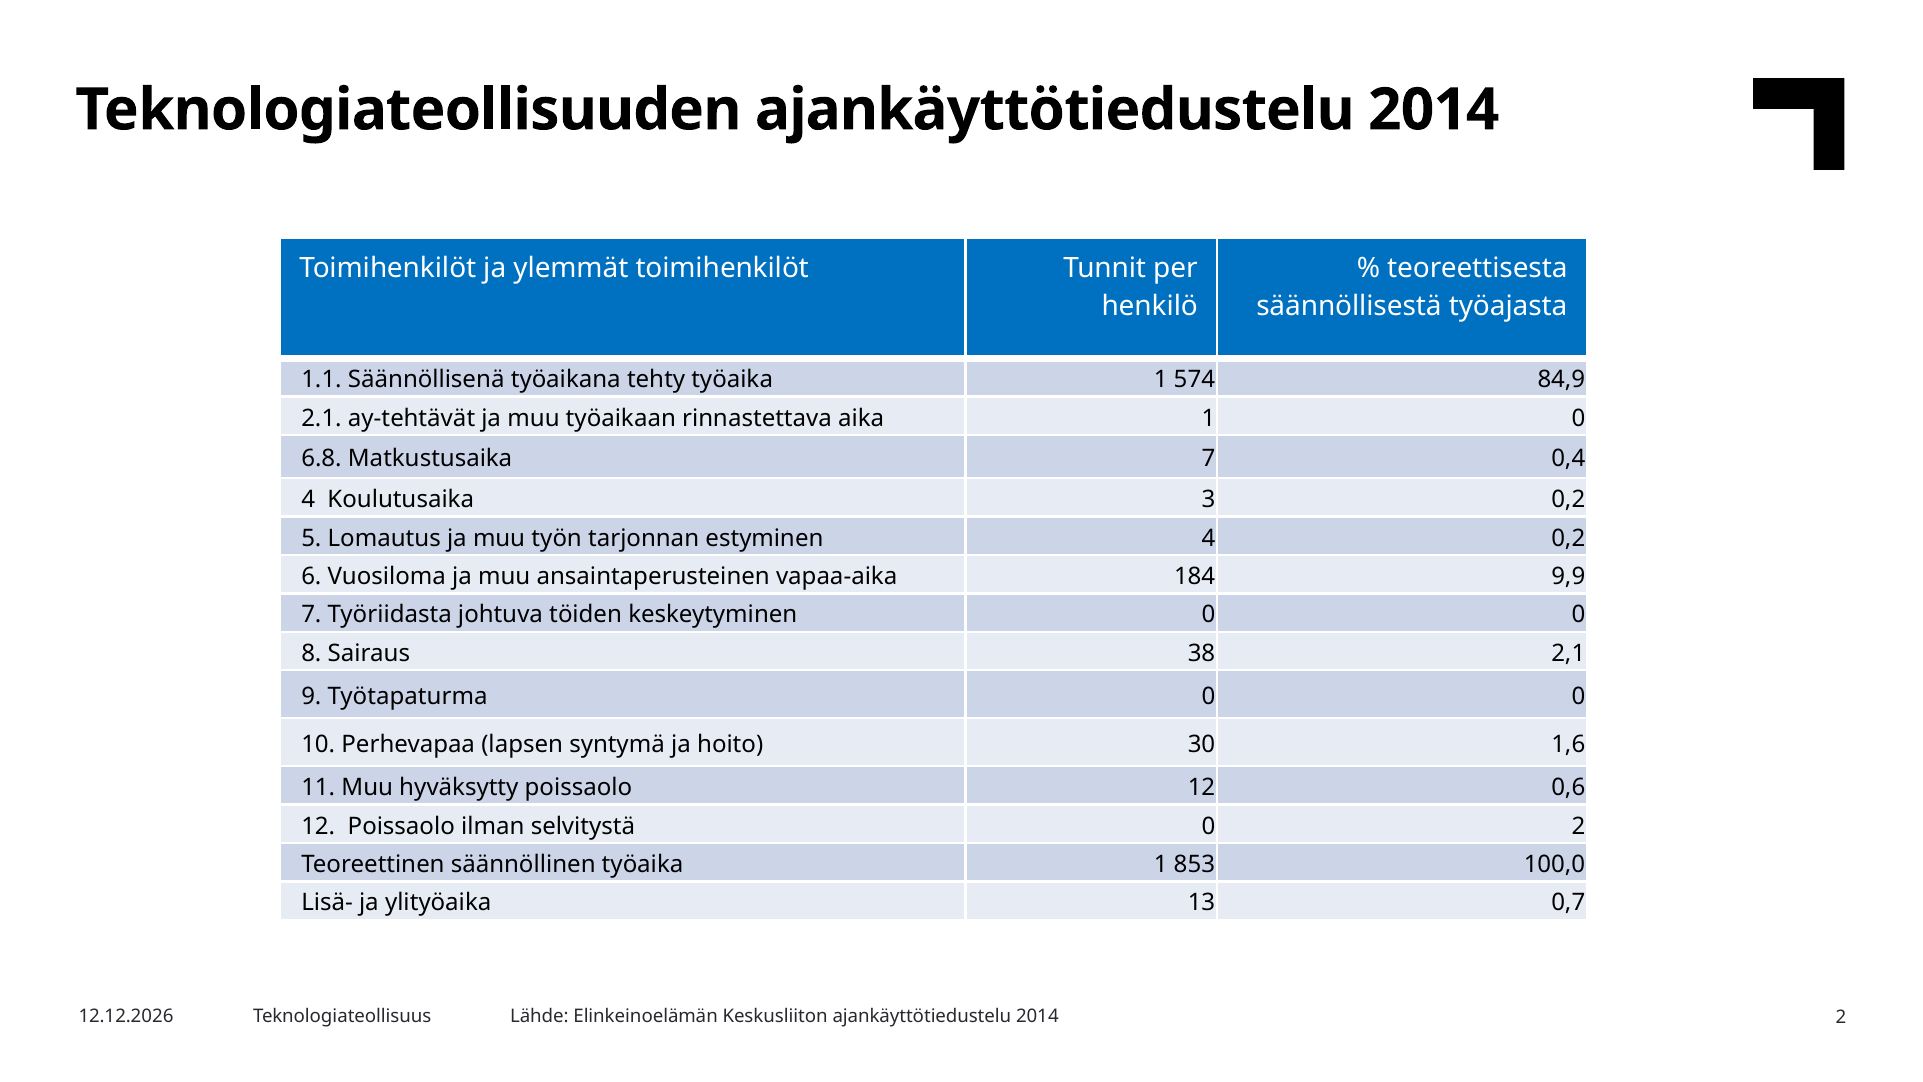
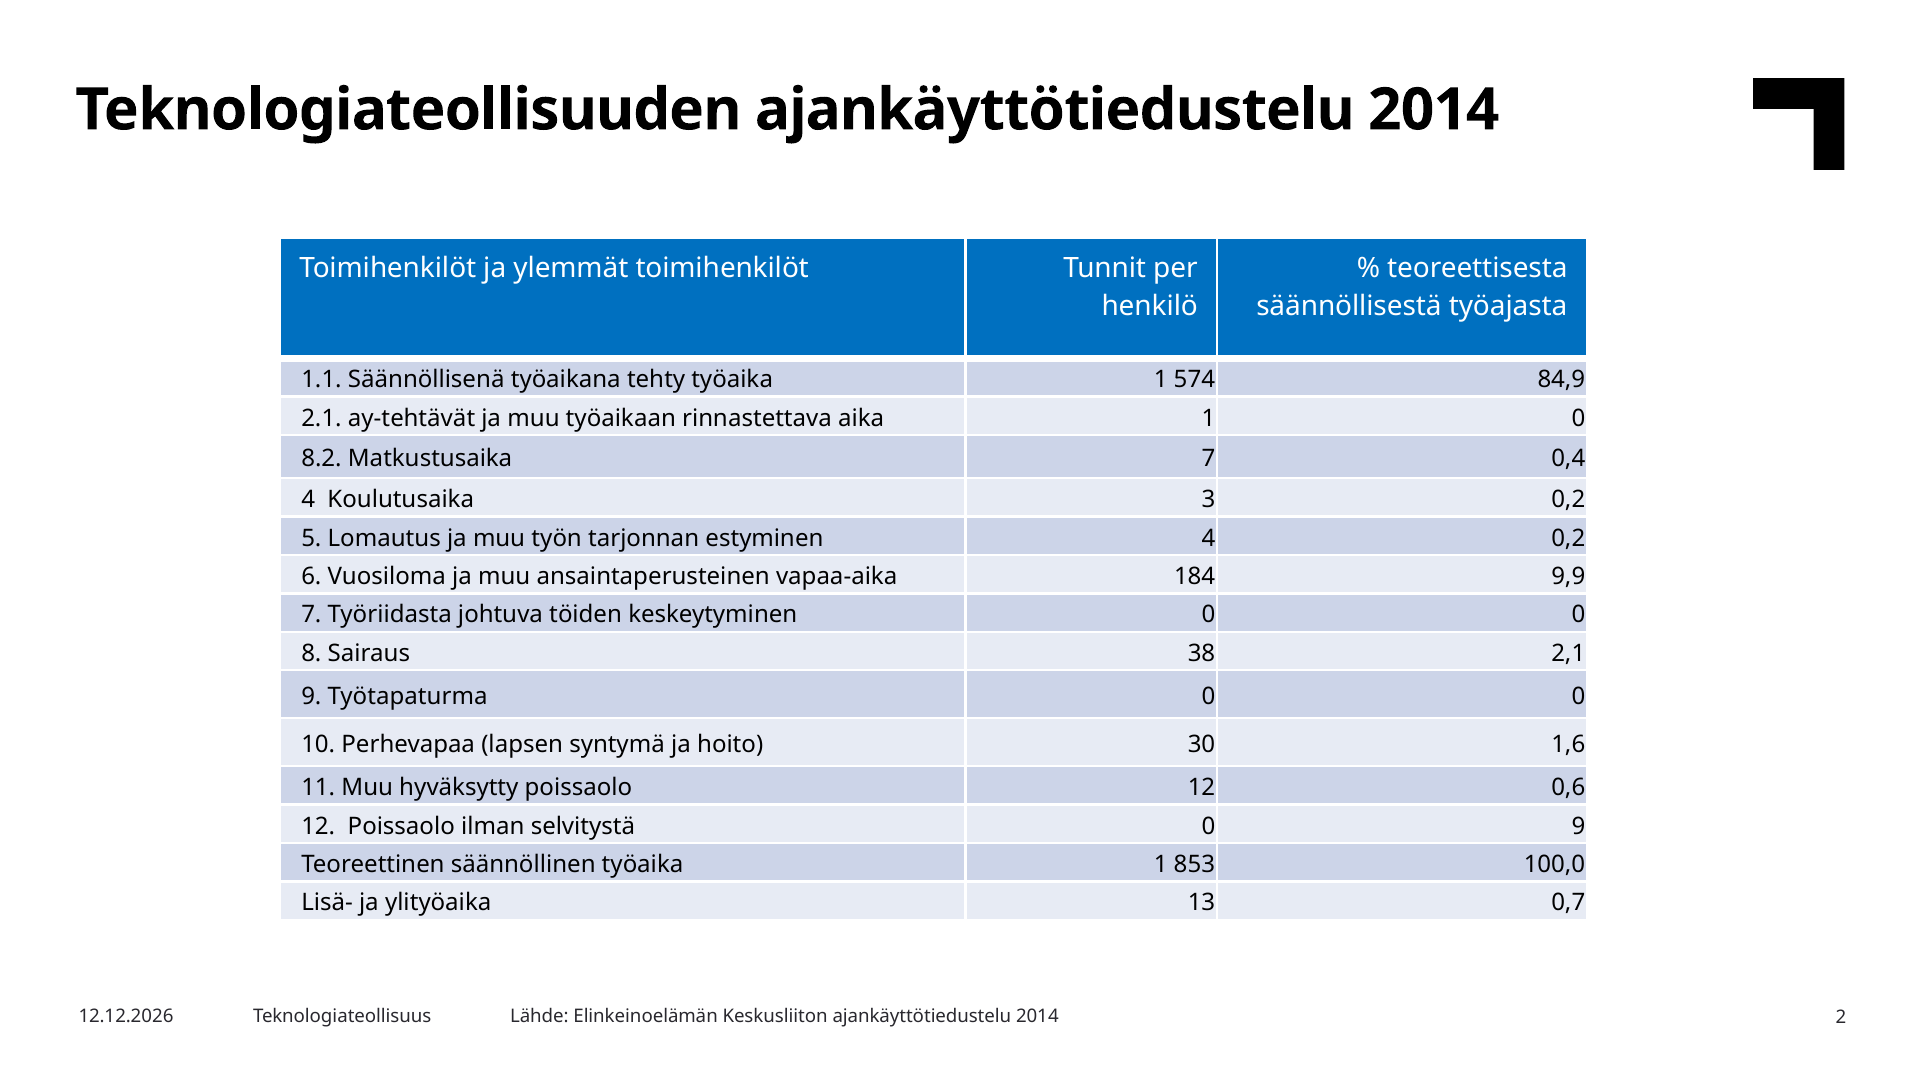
6.8: 6.8 -> 8.2
0 2: 2 -> 9
